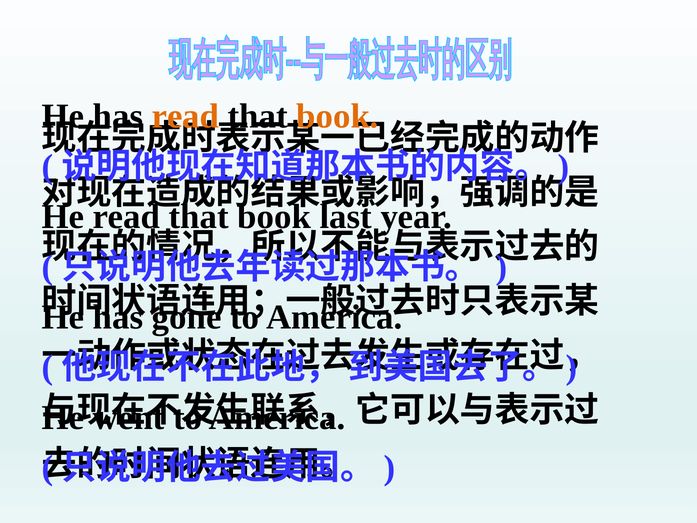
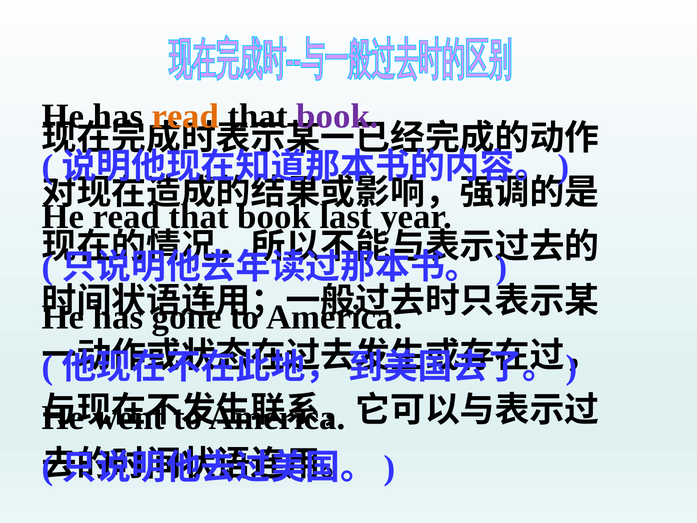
book at (338, 116) colour: orange -> purple
